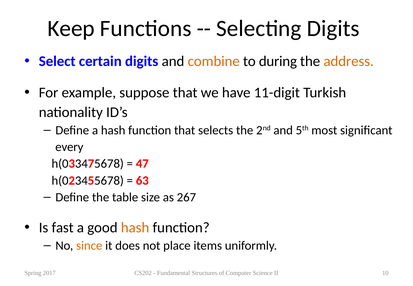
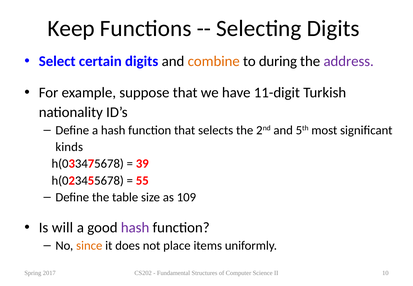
address colour: orange -> purple
every: every -> kinds
47: 47 -> 39
63: 63 -> 55
267: 267 -> 109
fast: fast -> will
hash at (135, 228) colour: orange -> purple
